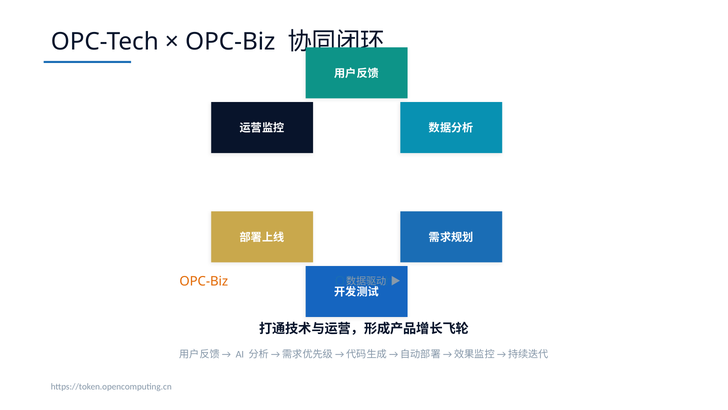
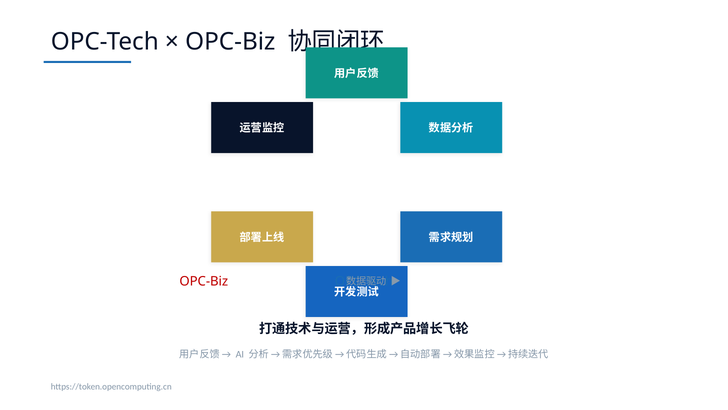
OPC-Biz at (204, 281) colour: orange -> red
